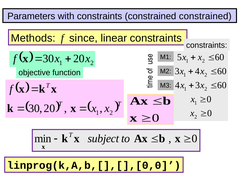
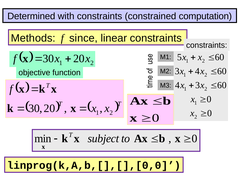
Parameters: Parameters -> Determined
constrained constrained: constrained -> computation
